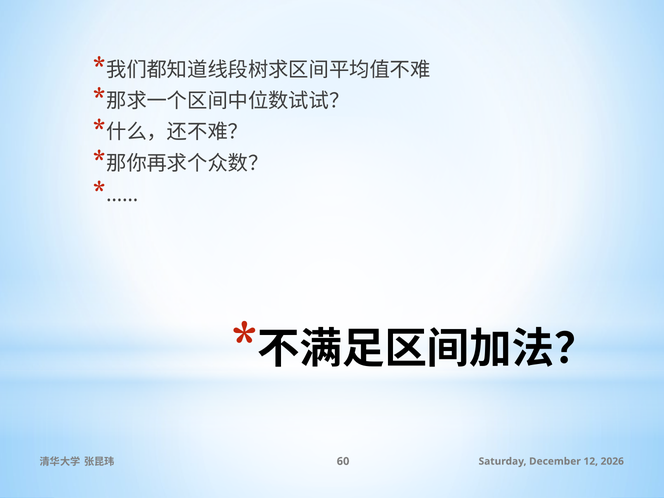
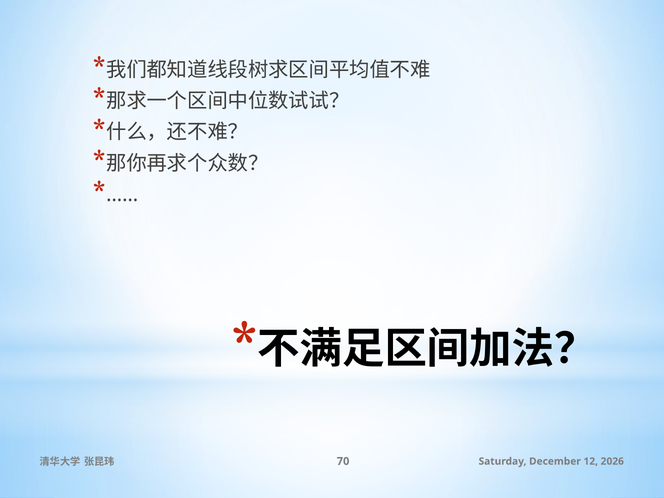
60: 60 -> 70
